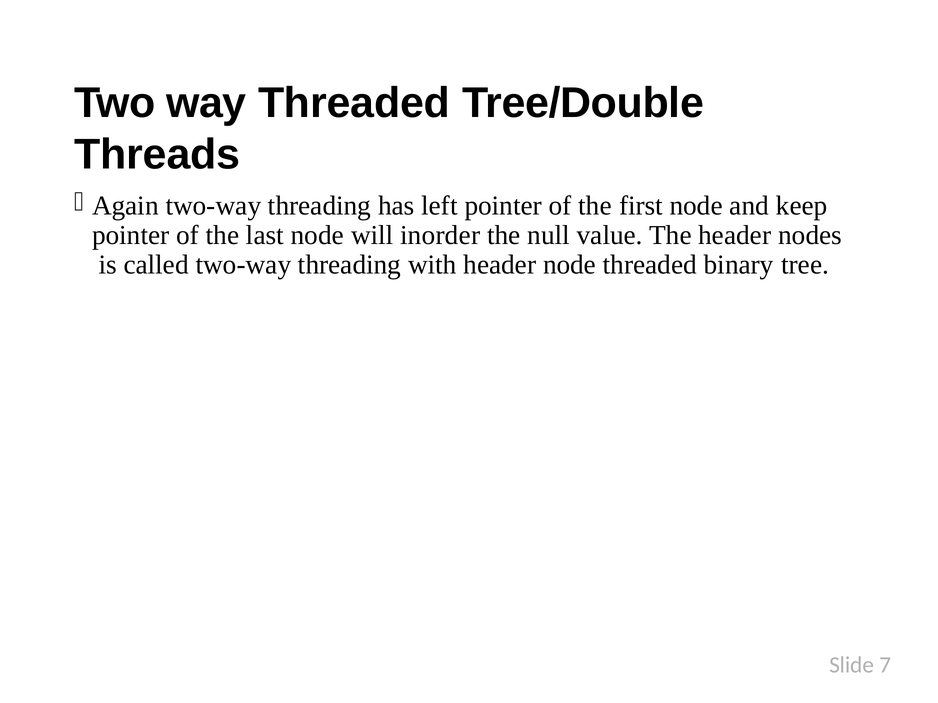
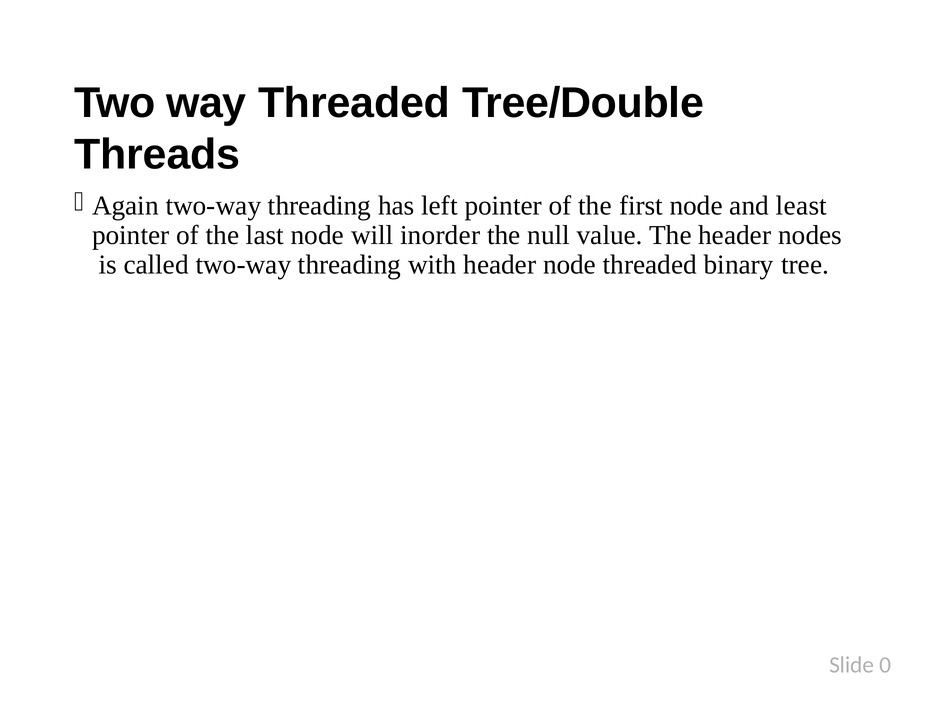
keep: keep -> least
7: 7 -> 0
